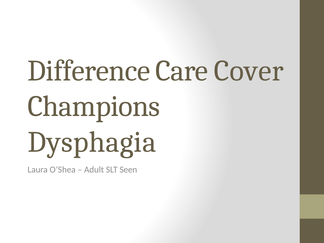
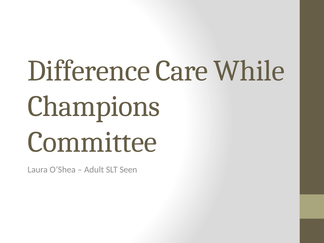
Cover: Cover -> While
Dysphagia: Dysphagia -> Committee
